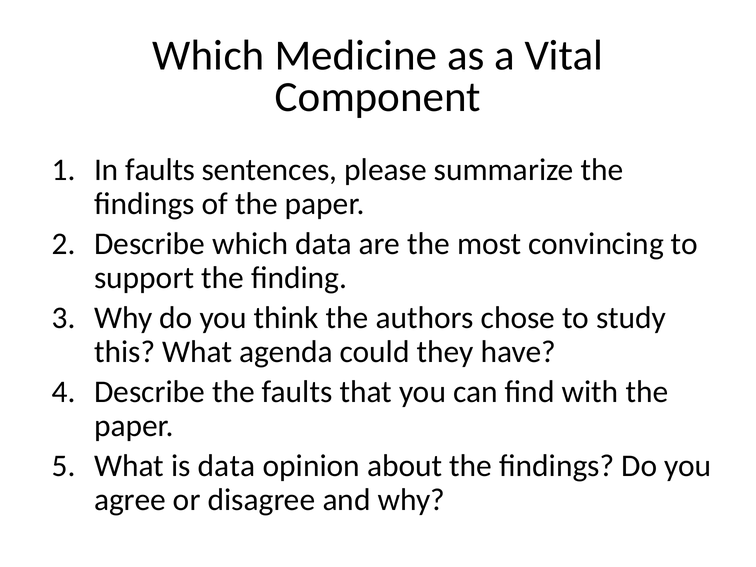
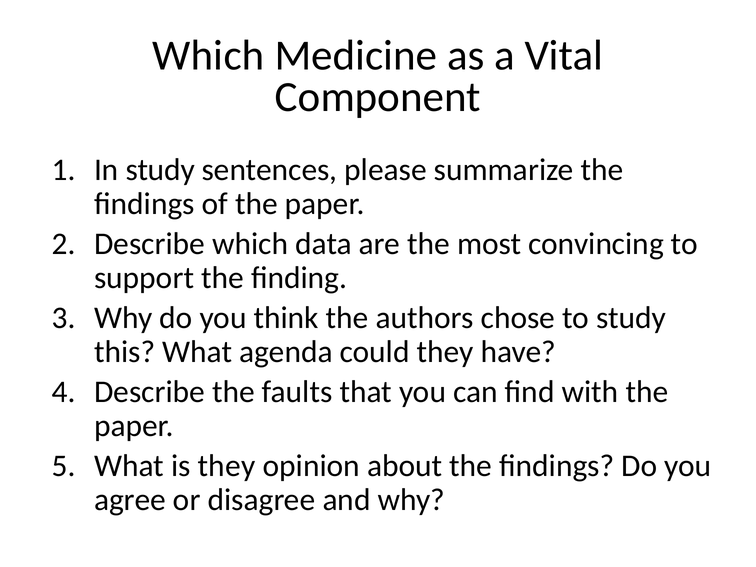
In faults: faults -> study
is data: data -> they
